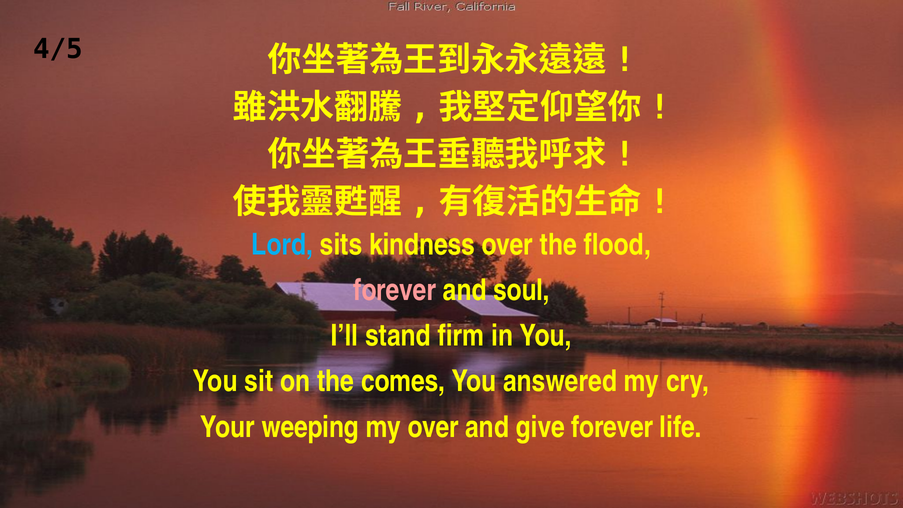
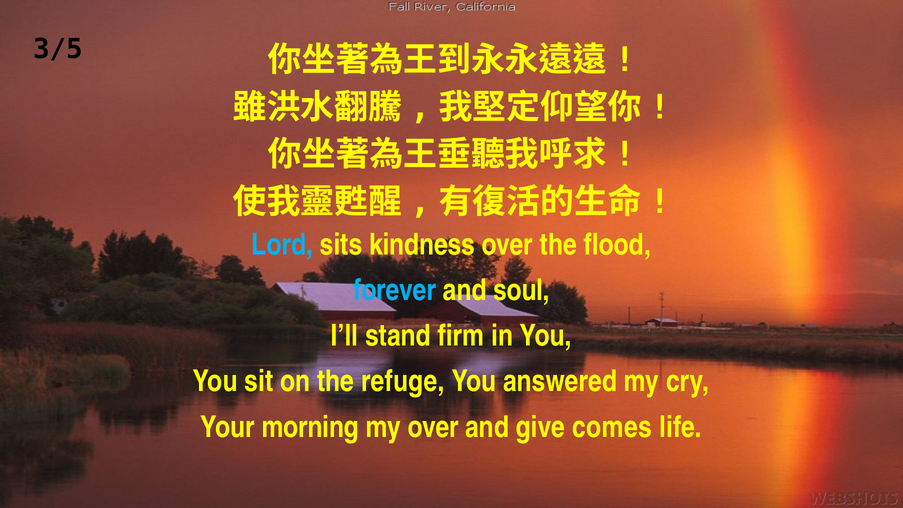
4/5: 4/5 -> 3/5
forever at (395, 290) colour: pink -> light blue
comes: comes -> refuge
weeping: weeping -> morning
give forever: forever -> comes
